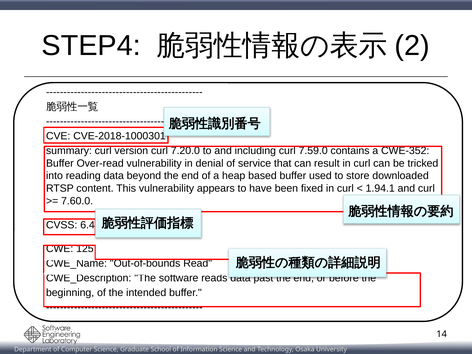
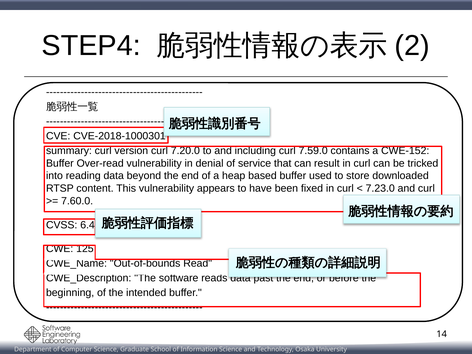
CWE-352: CWE-352 -> CWE-152
1.94.1: 1.94.1 -> 7.23.0
